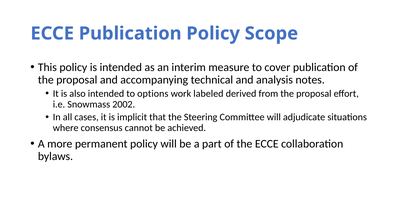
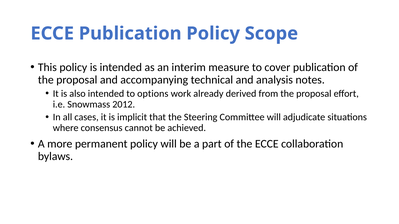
labeled: labeled -> already
2002: 2002 -> 2012
